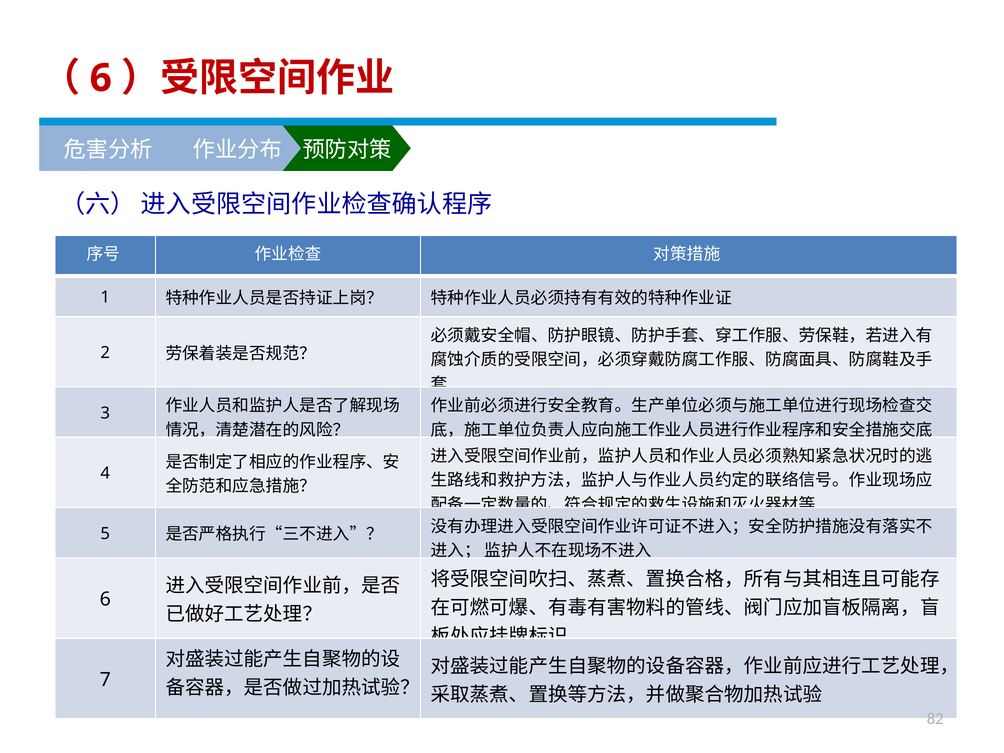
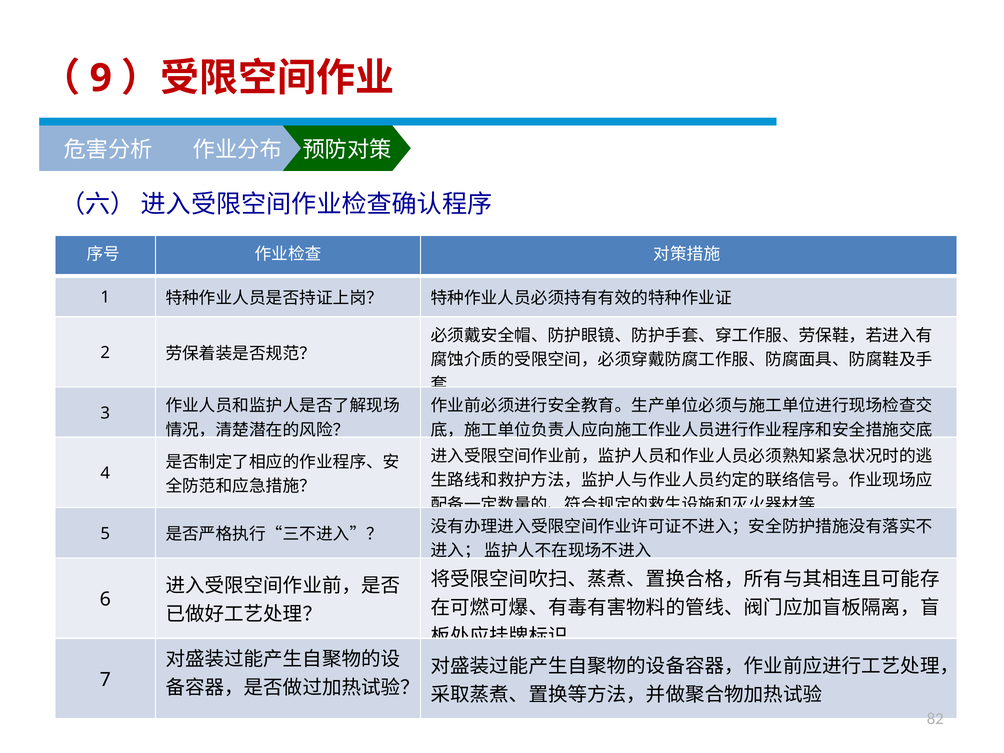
6 at (101, 78): 6 -> 9
